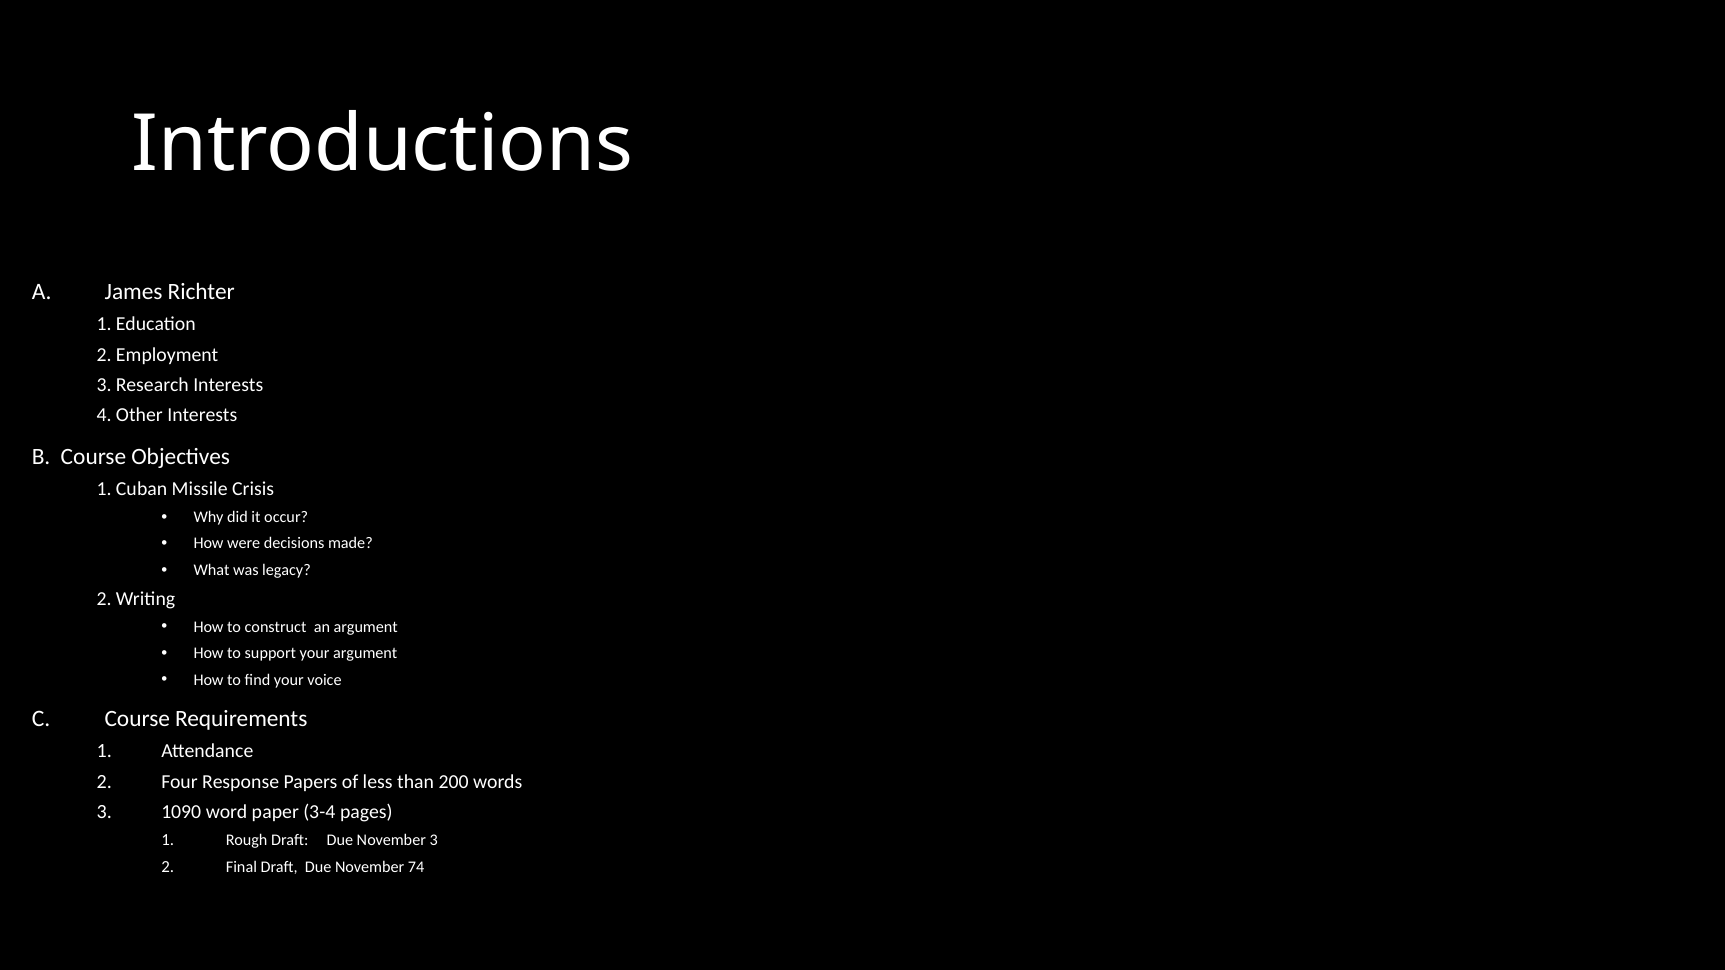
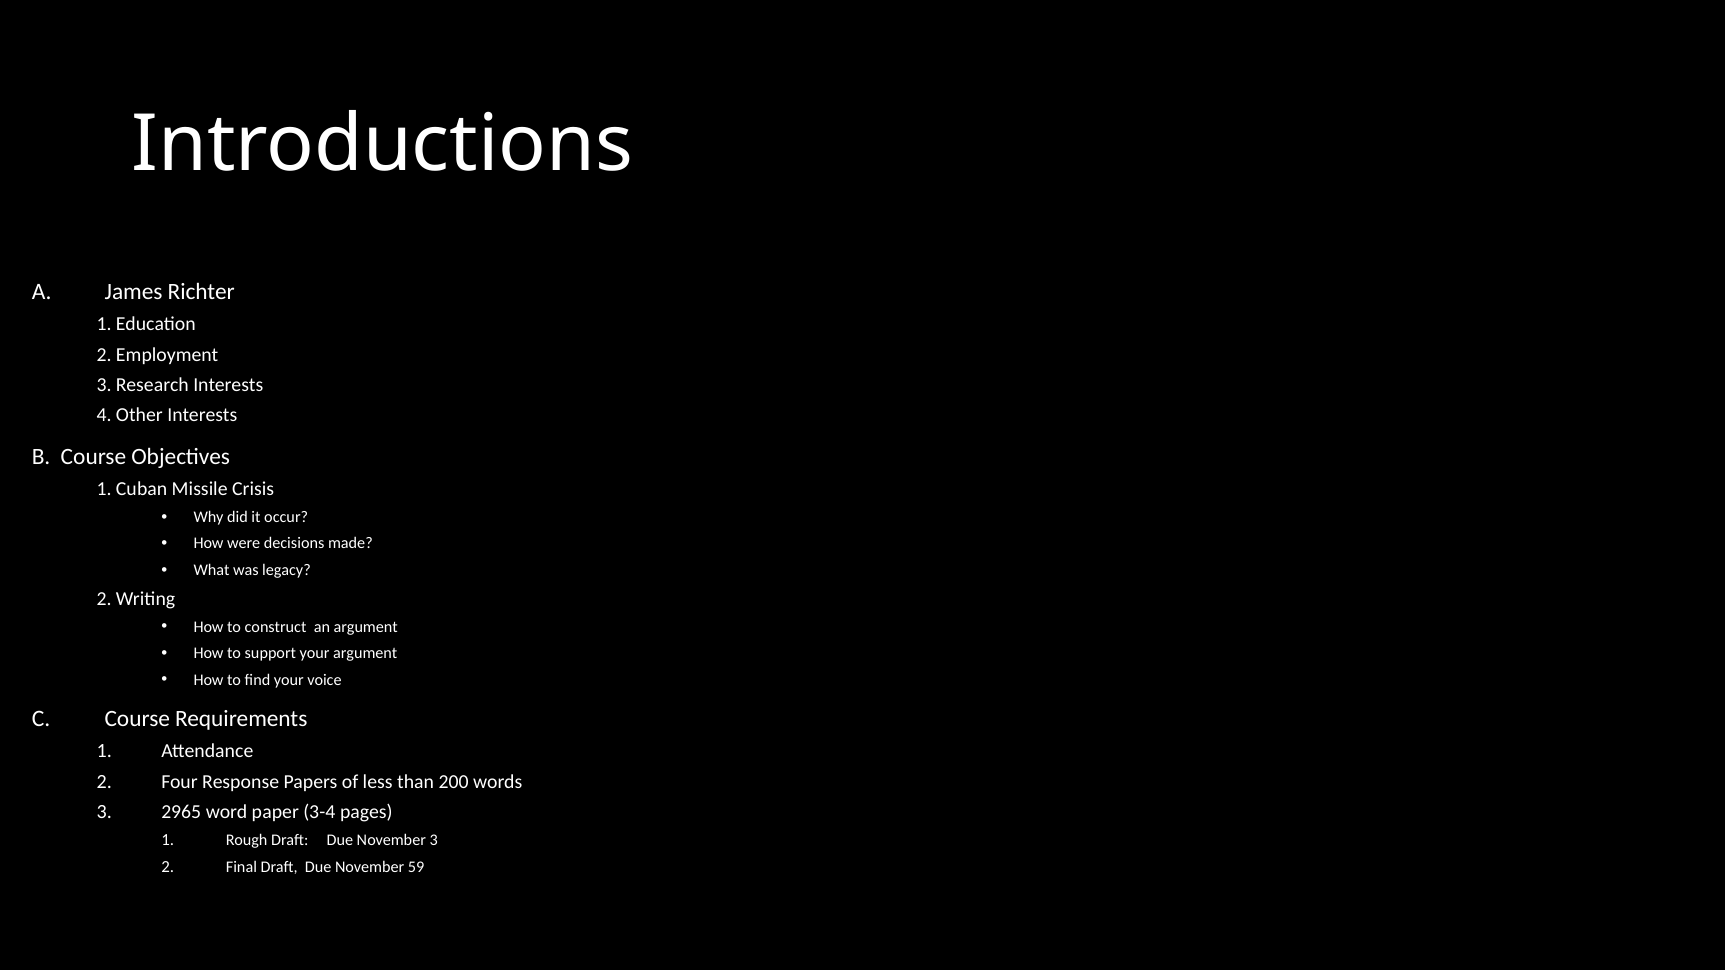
1090: 1090 -> 2965
74: 74 -> 59
